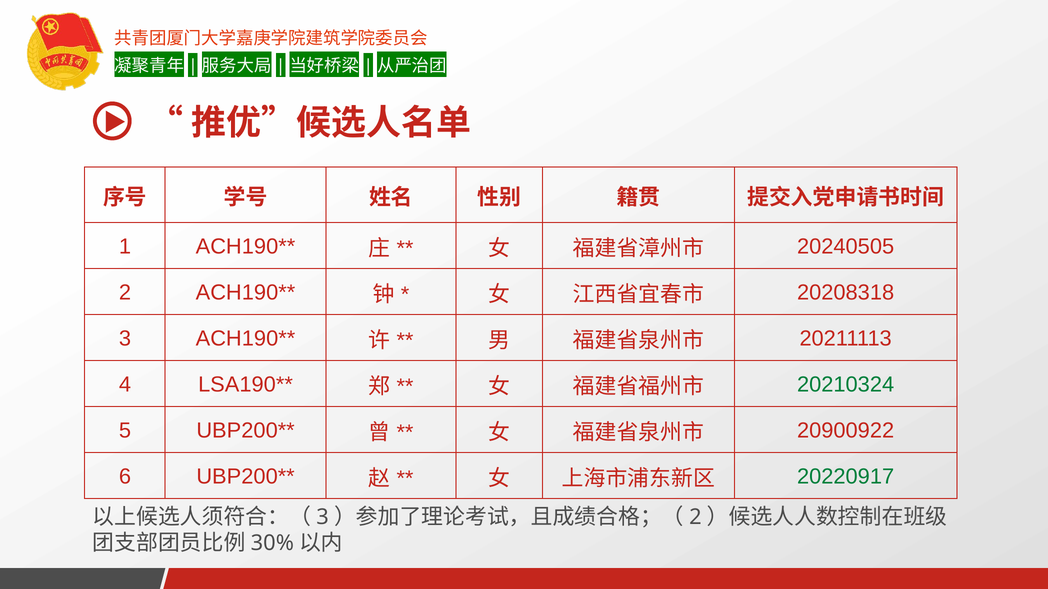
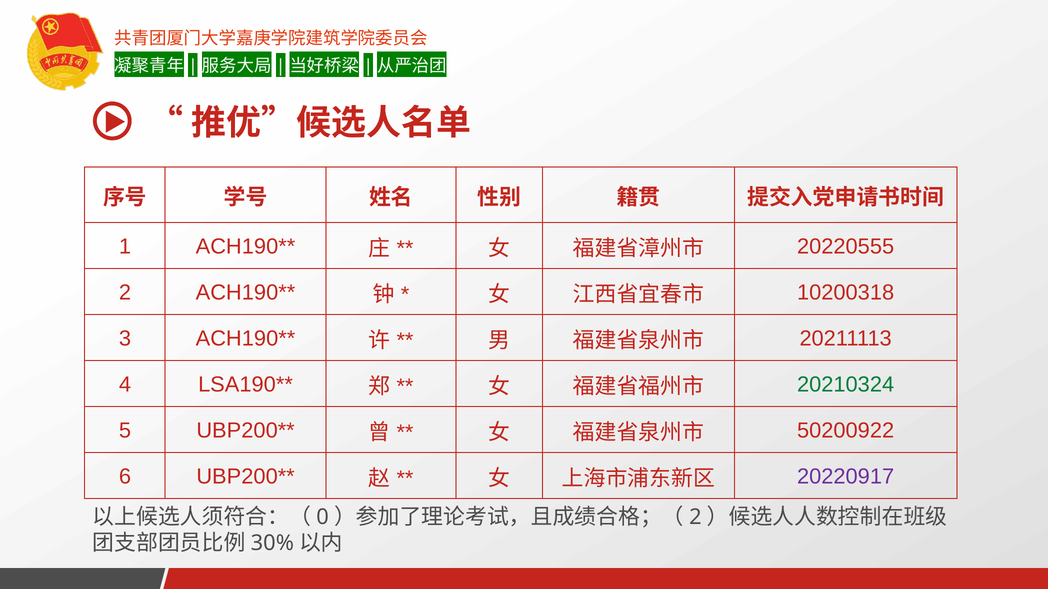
20240505: 20240505 -> 20220555
20208318: 20208318 -> 10200318
20900922: 20900922 -> 50200922
20220917 colour: green -> purple
3 at (323, 517): 3 -> 0
